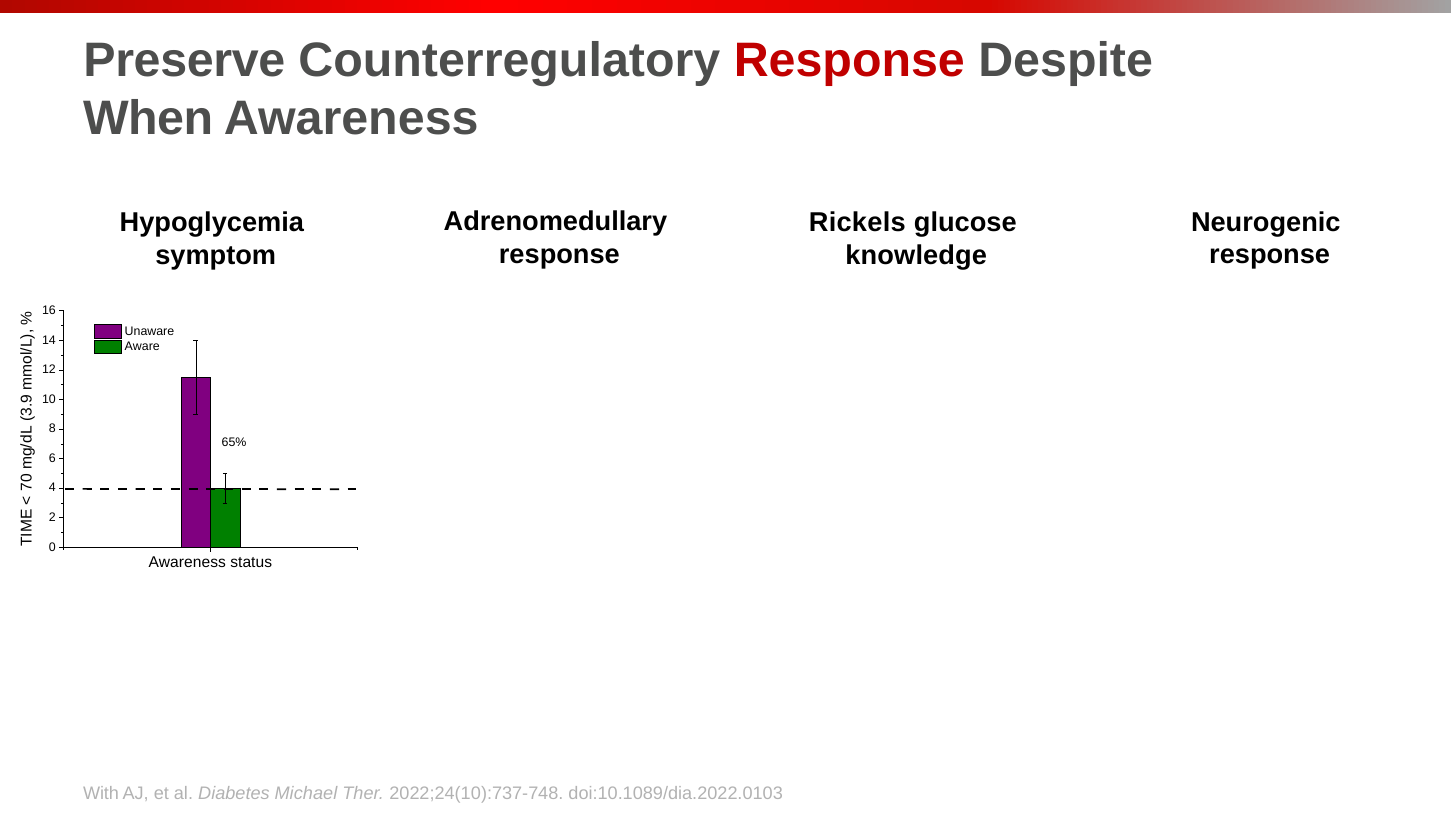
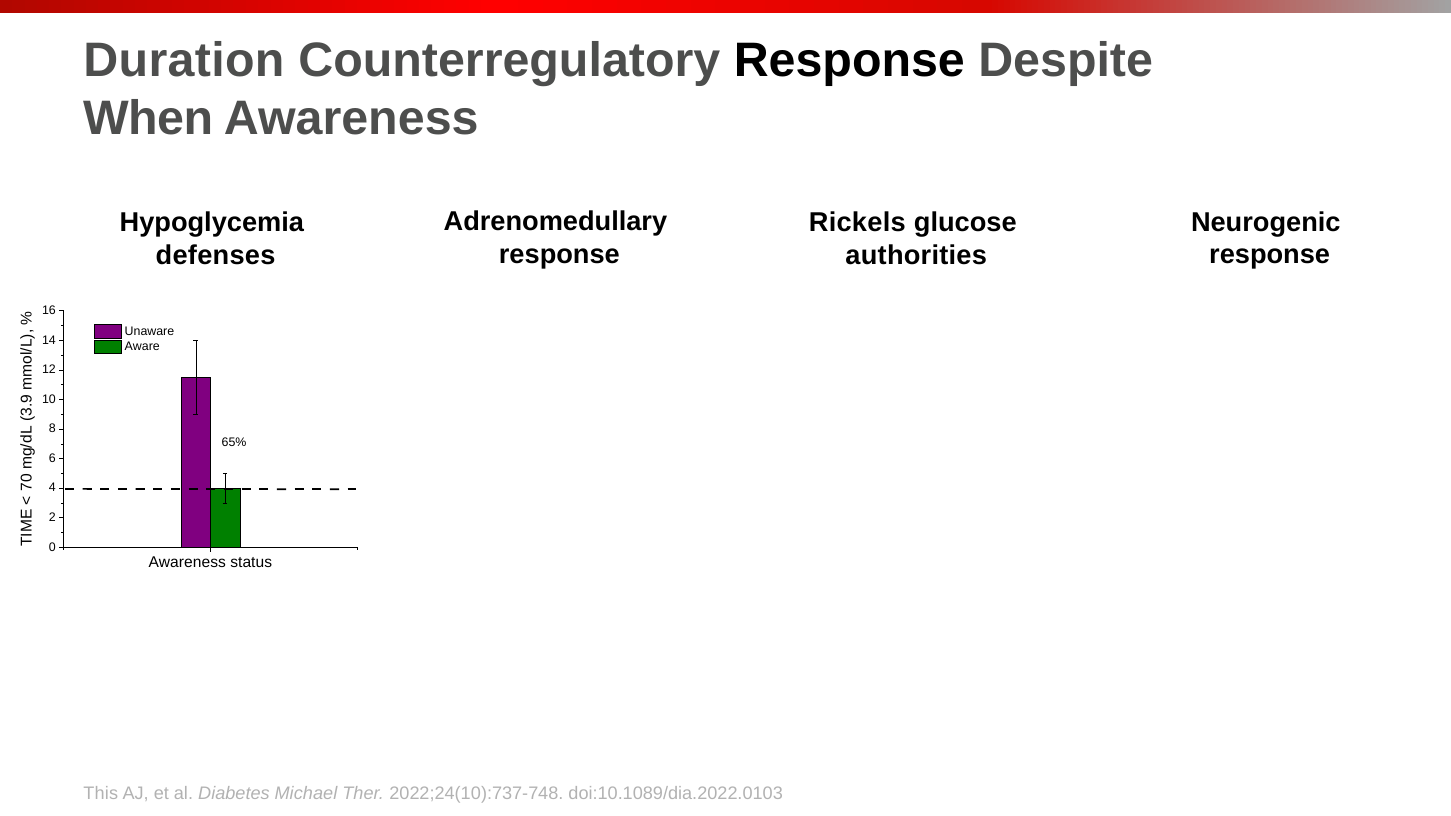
Preserve: Preserve -> Duration
Response at (849, 60) colour: red -> black
symptom: symptom -> defenses
knowledge: knowledge -> authorities
With: With -> This
